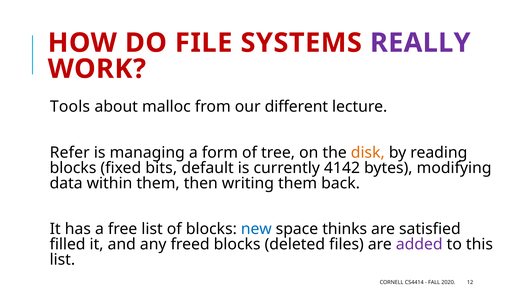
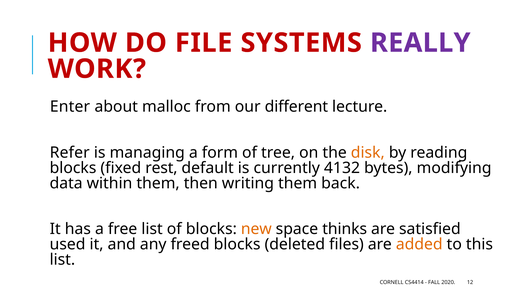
Tools: Tools -> Enter
bits: bits -> rest
4142: 4142 -> 4132
new colour: blue -> orange
filled: filled -> used
added colour: purple -> orange
